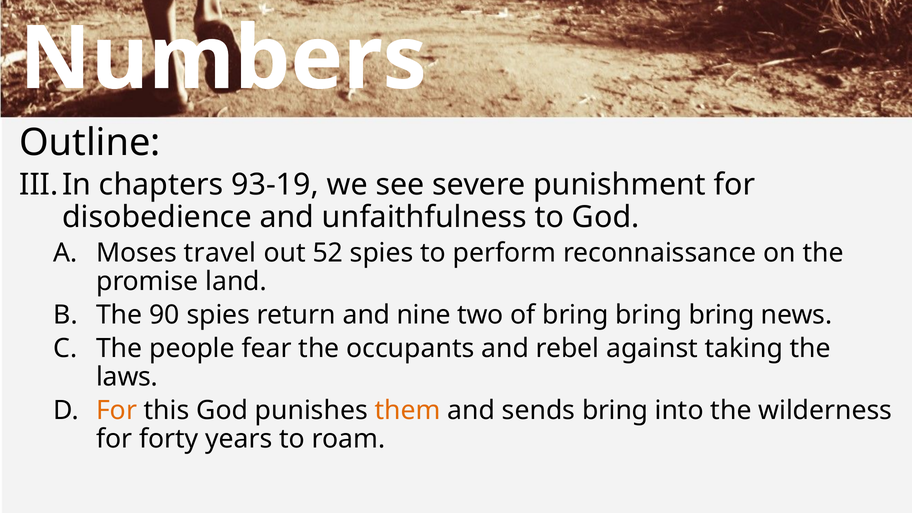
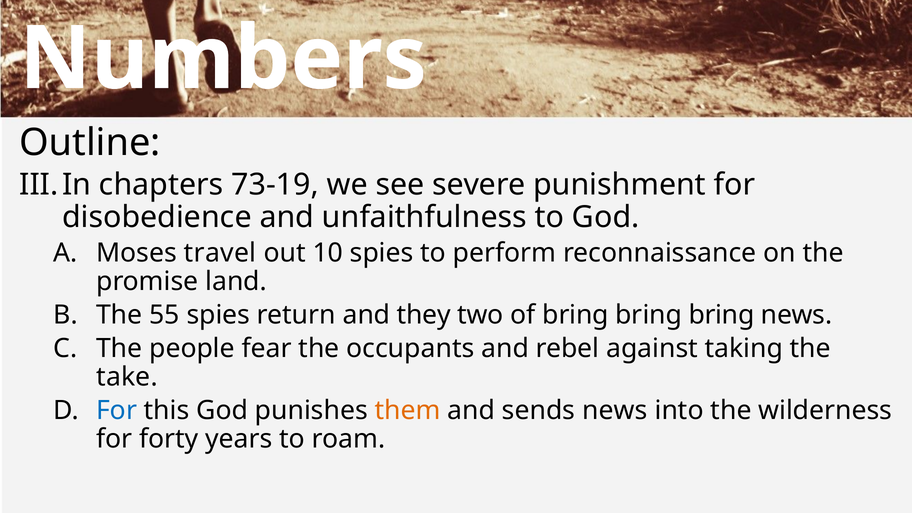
93-19: 93-19 -> 73-19
52: 52 -> 10
90: 90 -> 55
nine: nine -> they
laws: laws -> take
For at (117, 410) colour: orange -> blue
sends bring: bring -> news
